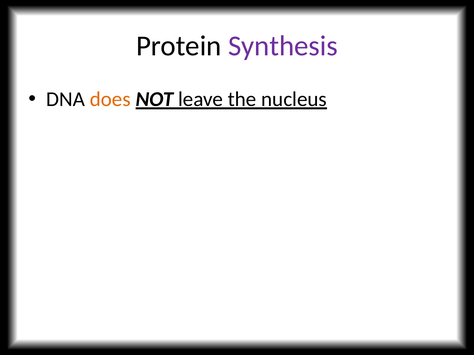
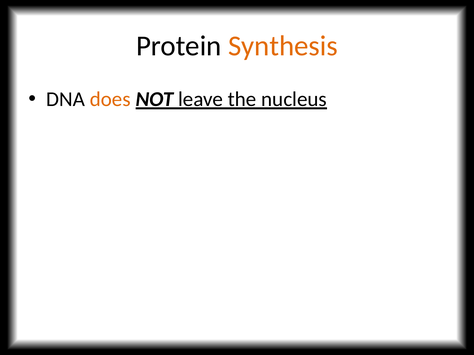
Synthesis colour: purple -> orange
